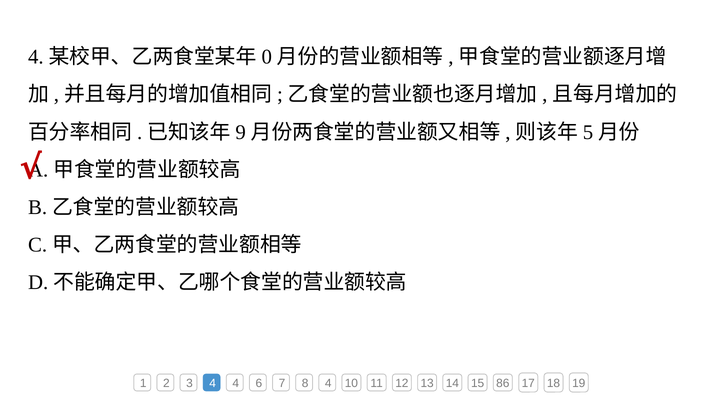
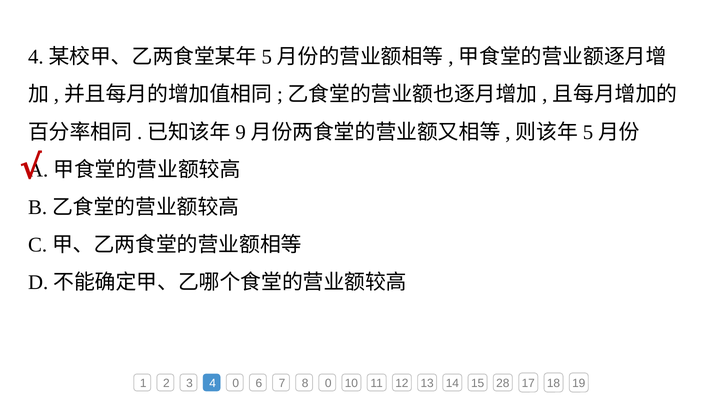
0 at (267, 57): 0 -> 5
4 4: 4 -> 0
8 4: 4 -> 0
86: 86 -> 28
